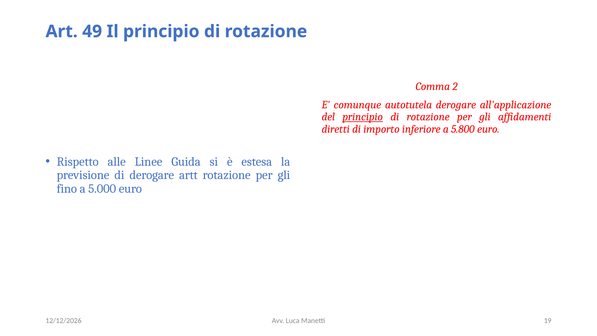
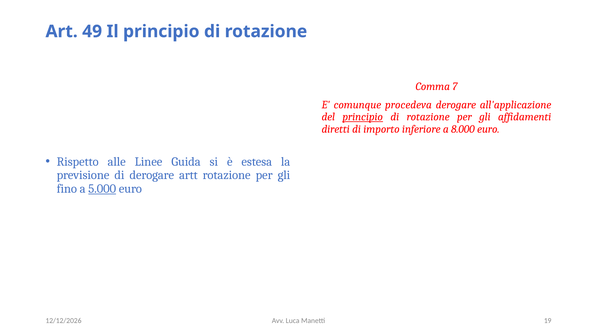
2: 2 -> 7
autotutela: autotutela -> procedeva
5.800: 5.800 -> 8.000
5.000 underline: none -> present
